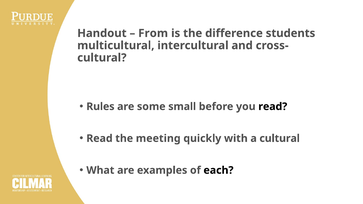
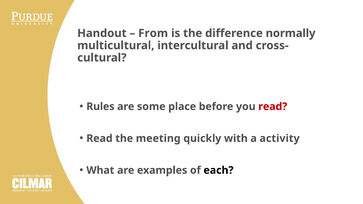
students: students -> normally
small: small -> place
read at (273, 107) colour: black -> red
a cultural: cultural -> activity
